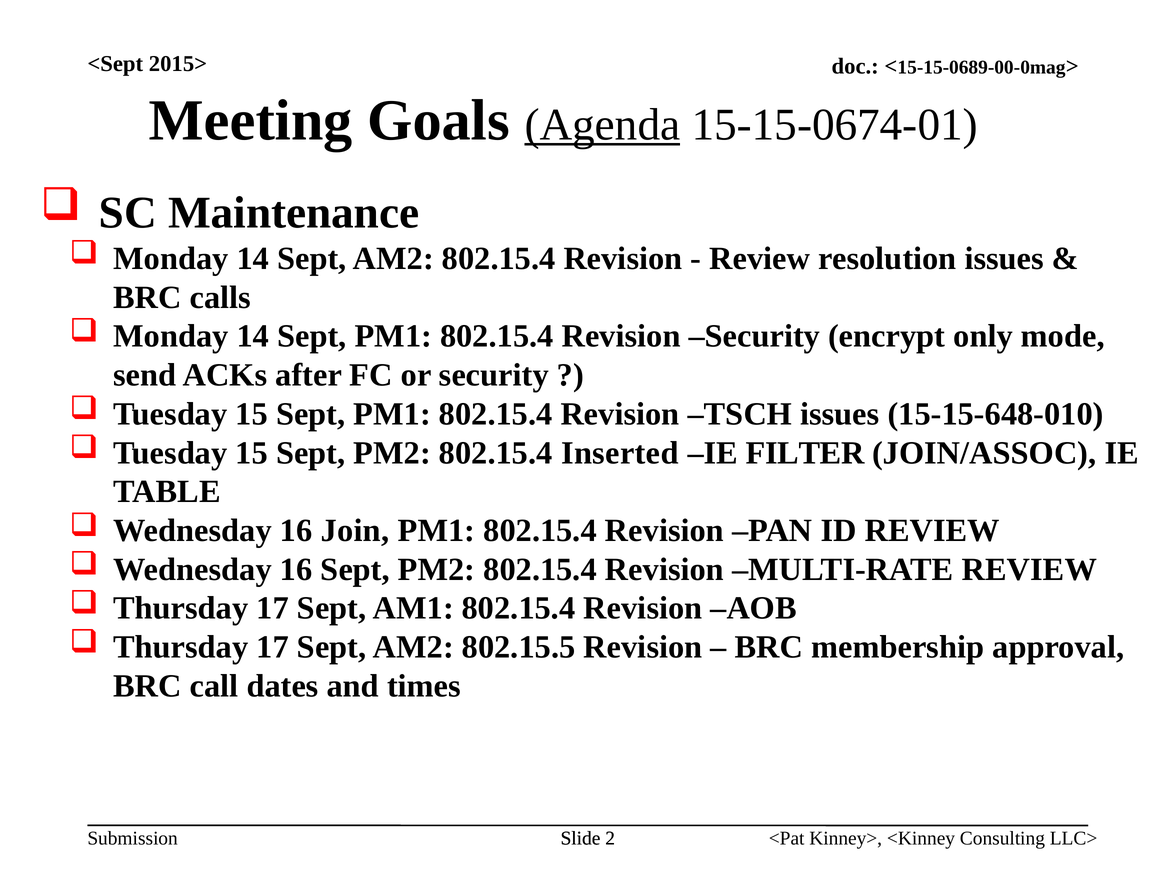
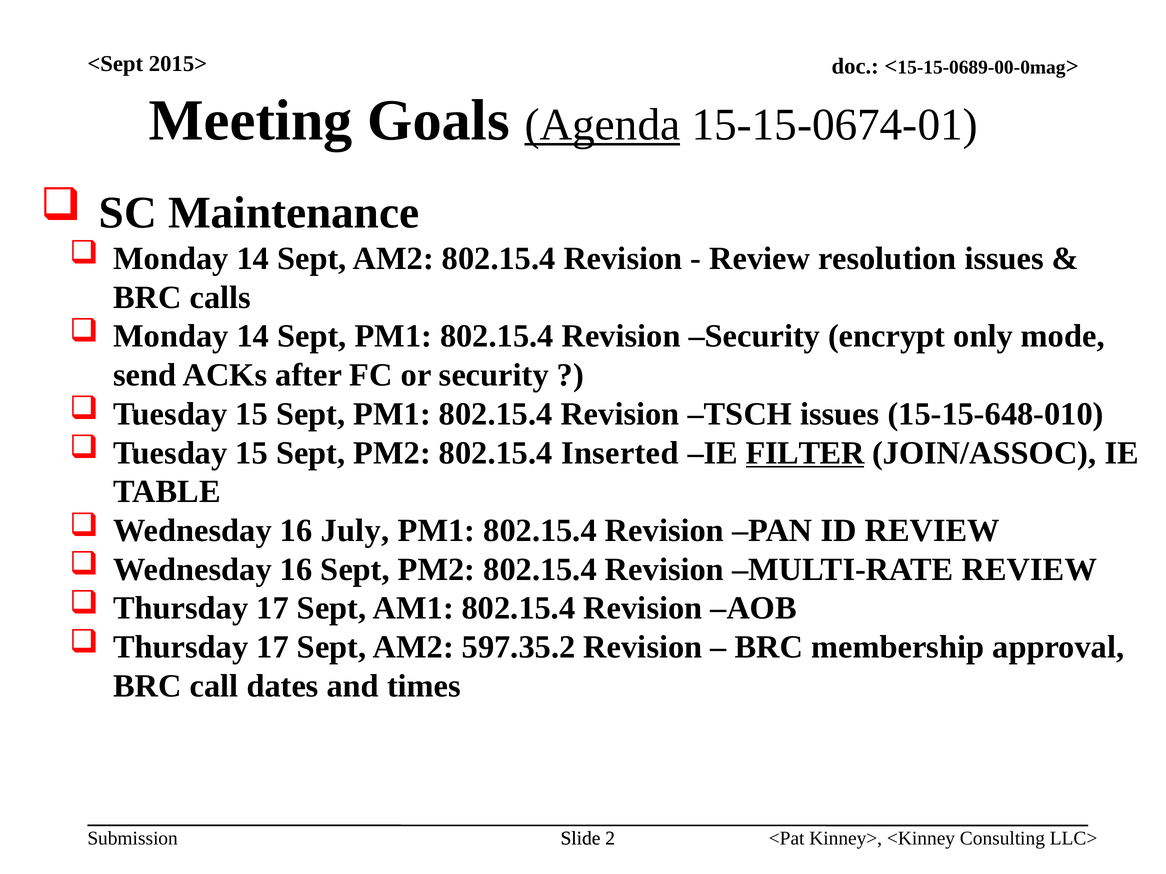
FILTER underline: none -> present
Join: Join -> July
802.15.5: 802.15.5 -> 597.35.2
